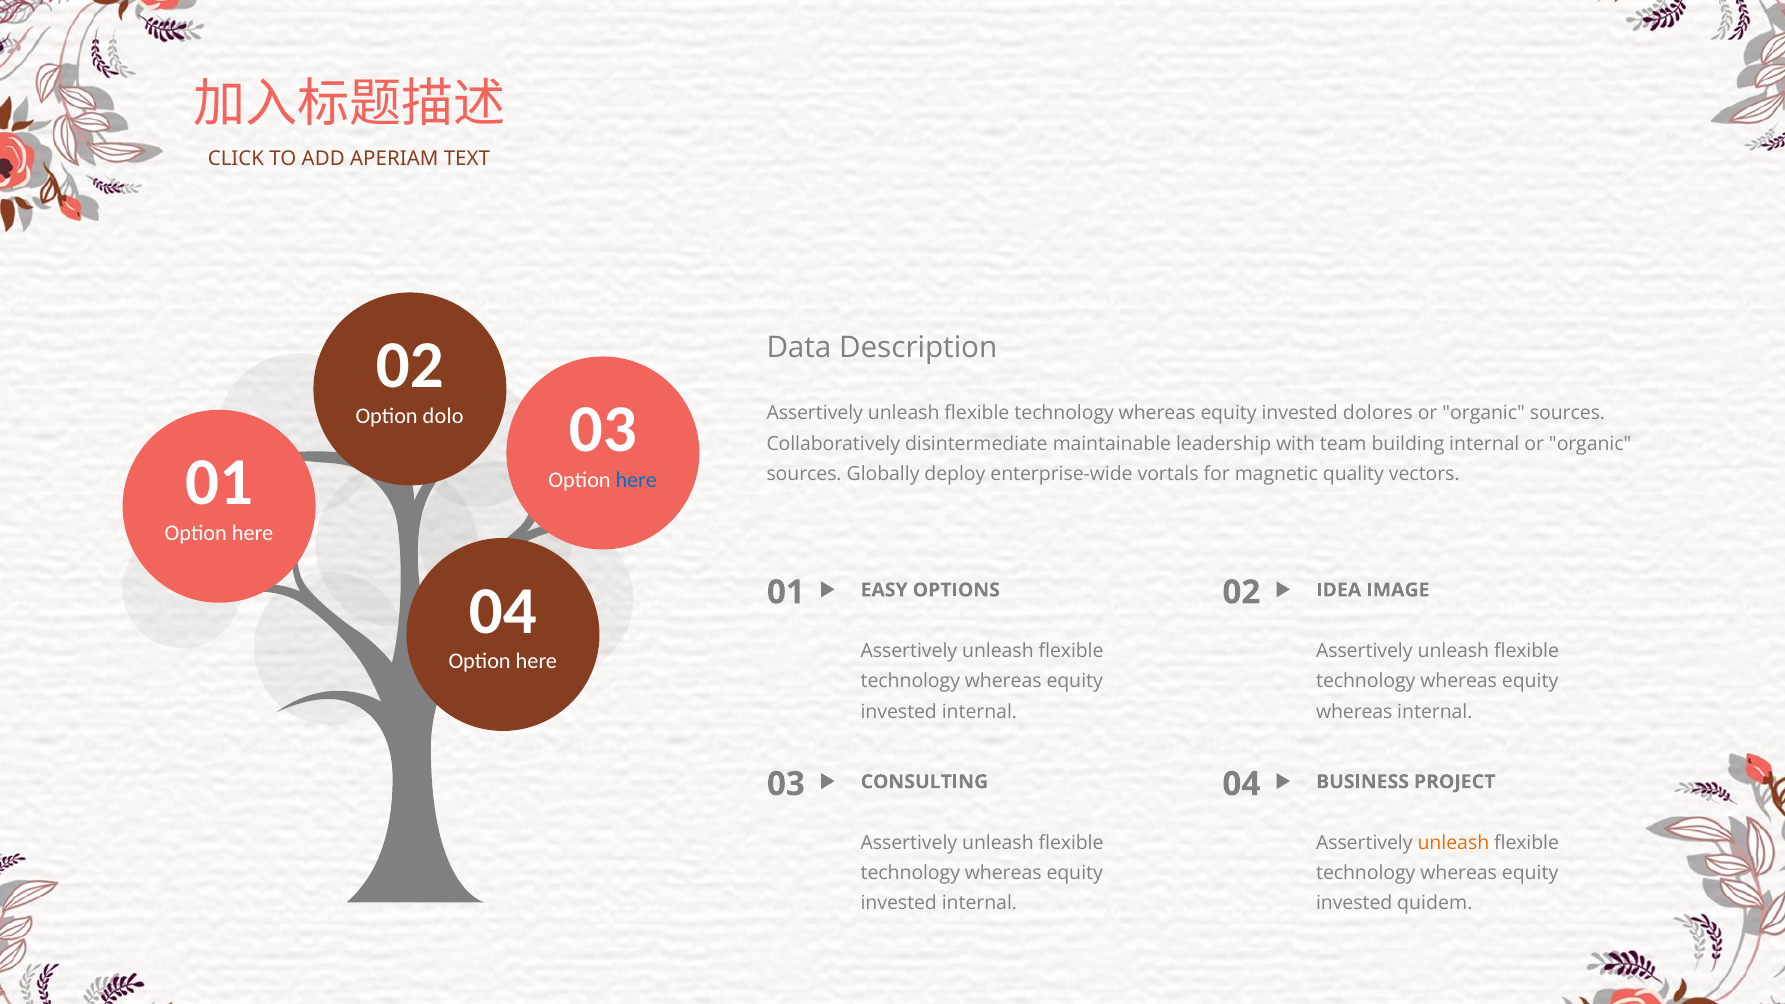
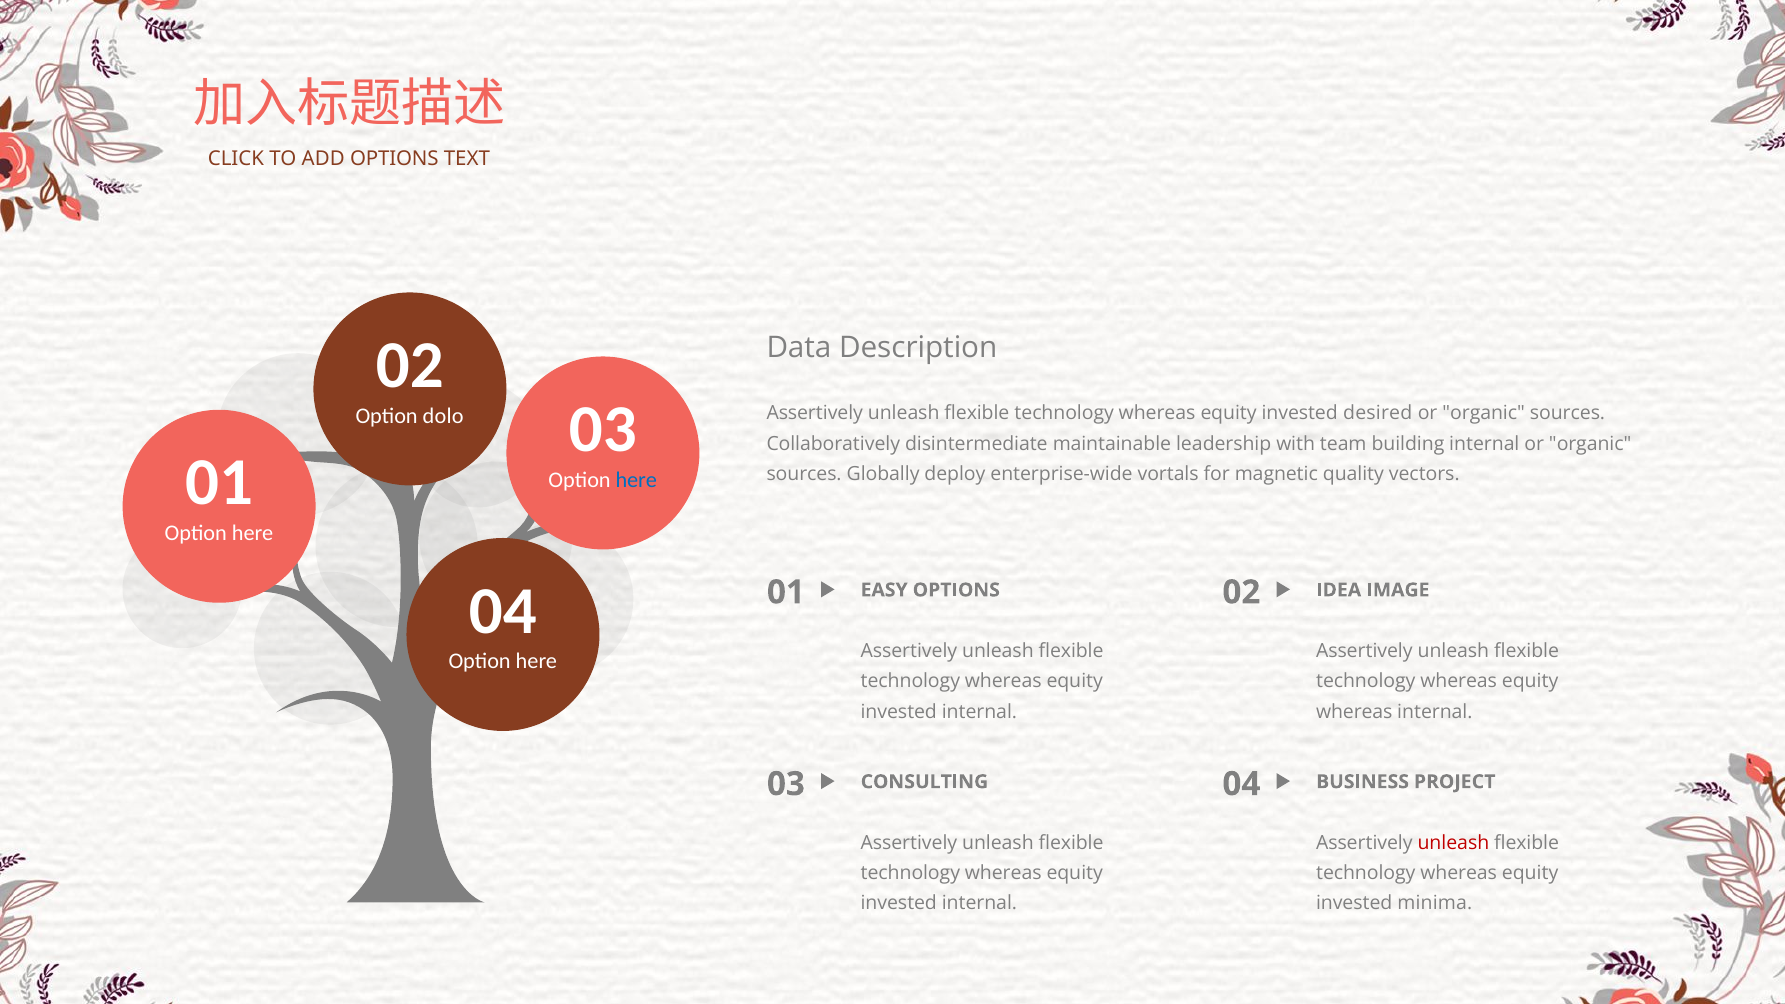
ADD APERIAM: APERIAM -> OPTIONS
dolores: dolores -> desired
unleash at (1453, 843) colour: orange -> red
quidem: quidem -> minima
